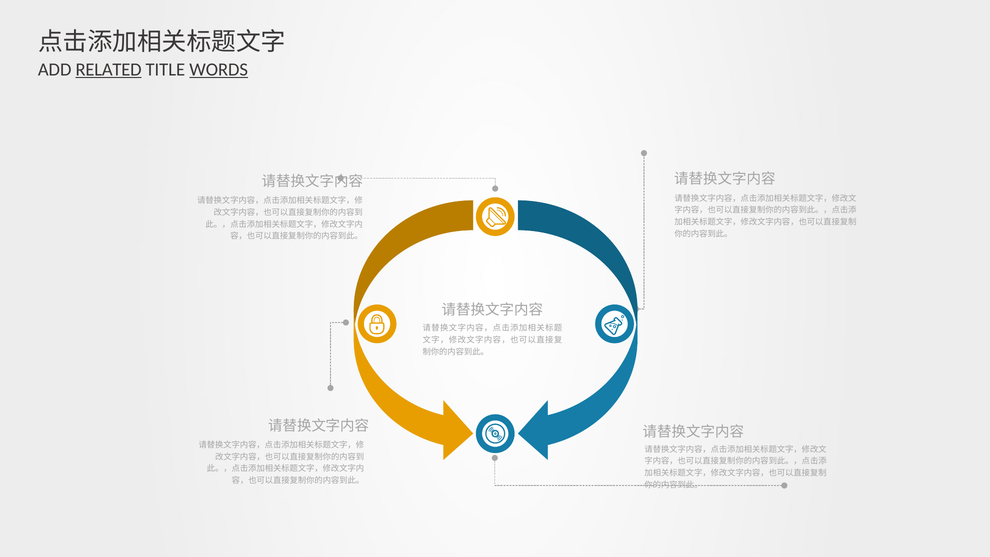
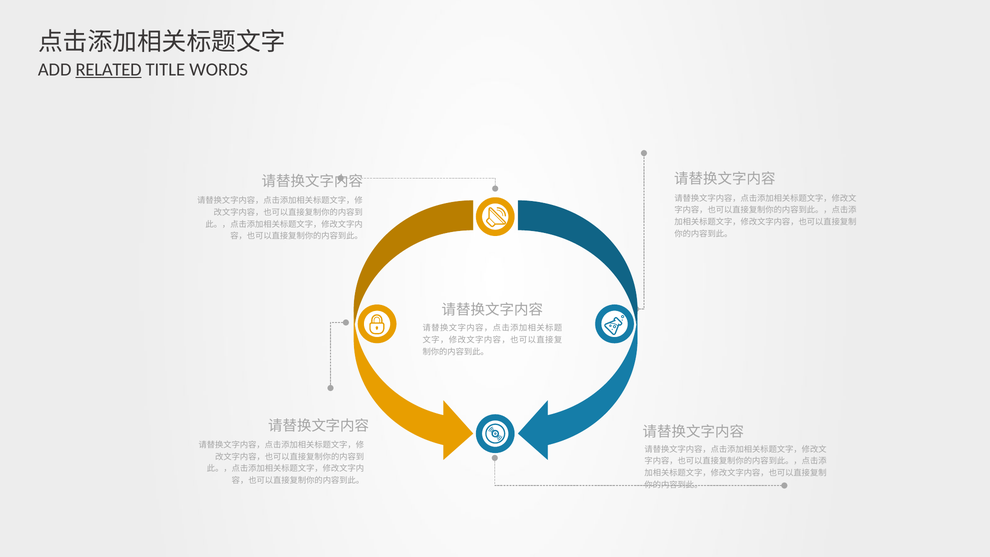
WORDS underline: present -> none
